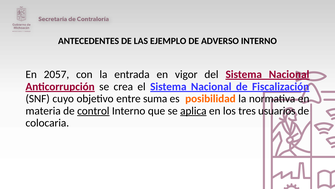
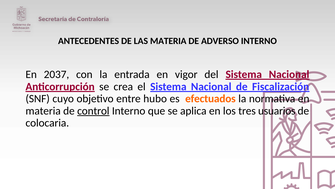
LAS EJEMPLO: EJEMPLO -> MATERIA
2057: 2057 -> 2037
suma: suma -> hubo
posibilidad: posibilidad -> efectuados
aplica underline: present -> none
